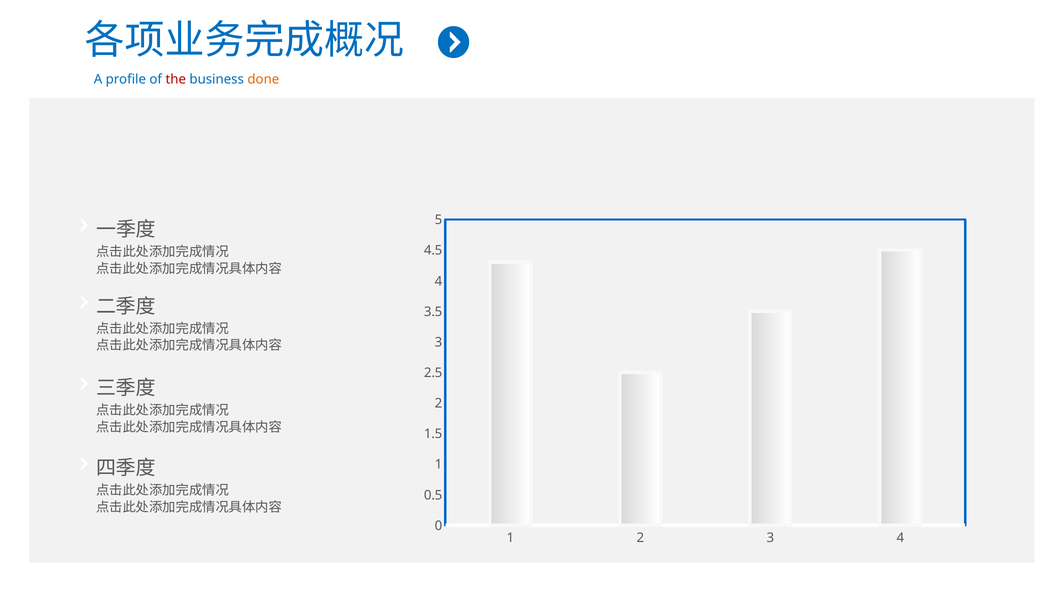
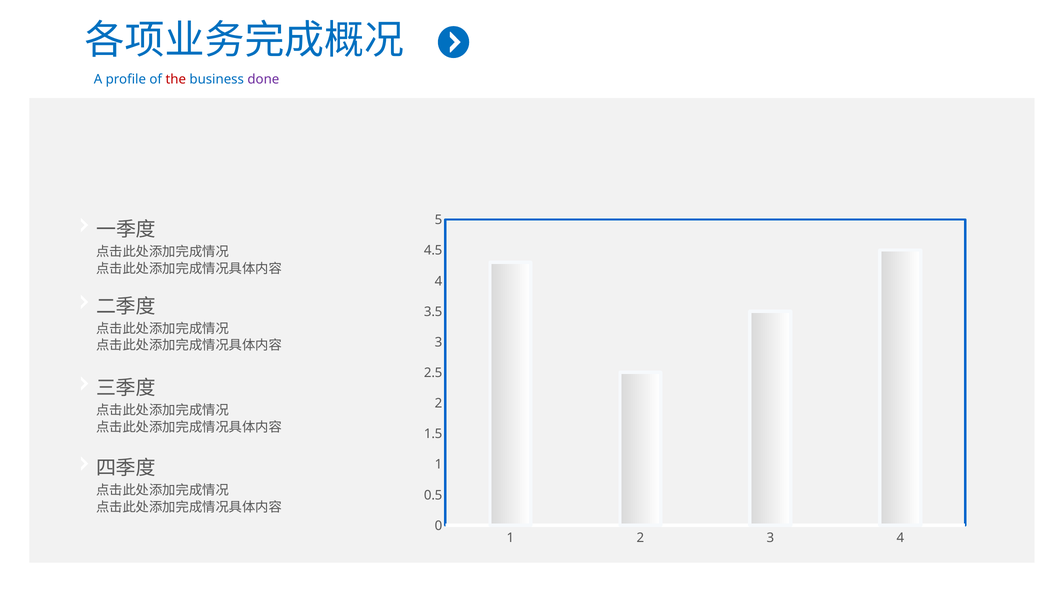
done colour: orange -> purple
